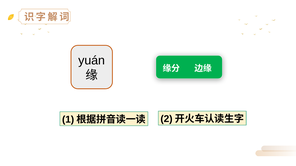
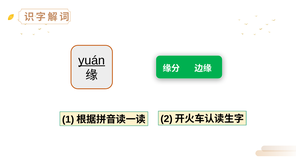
yuán underline: none -> present
